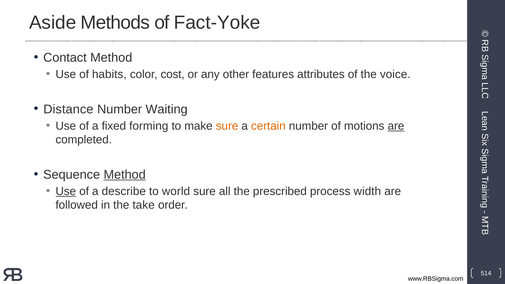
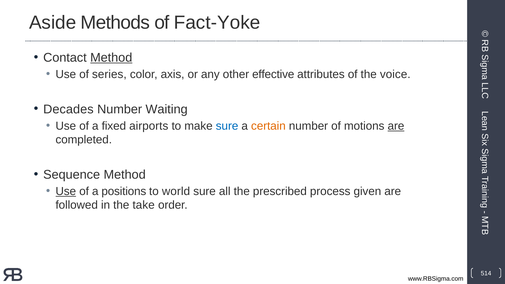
Method at (111, 58) underline: none -> present
habits: habits -> series
cost: cost -> axis
features: features -> effective
Distance: Distance -> Decades
forming: forming -> airports
sure at (227, 126) colour: orange -> blue
Method at (125, 175) underline: present -> none
describe: describe -> positions
width: width -> given
